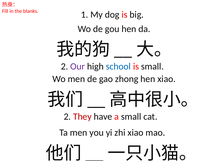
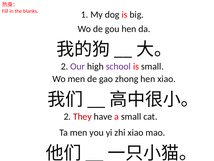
school colour: blue -> purple
